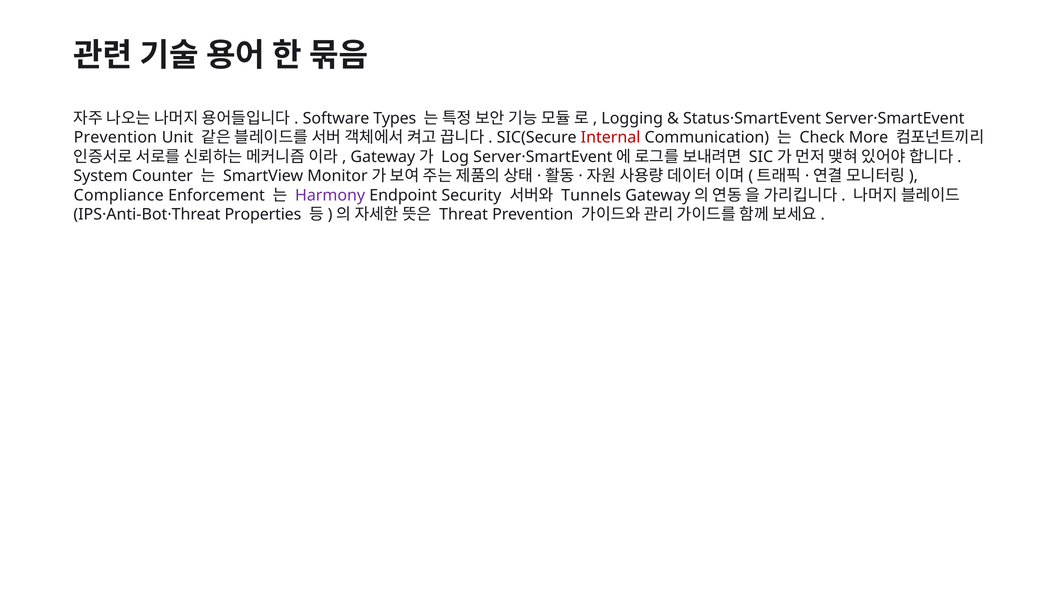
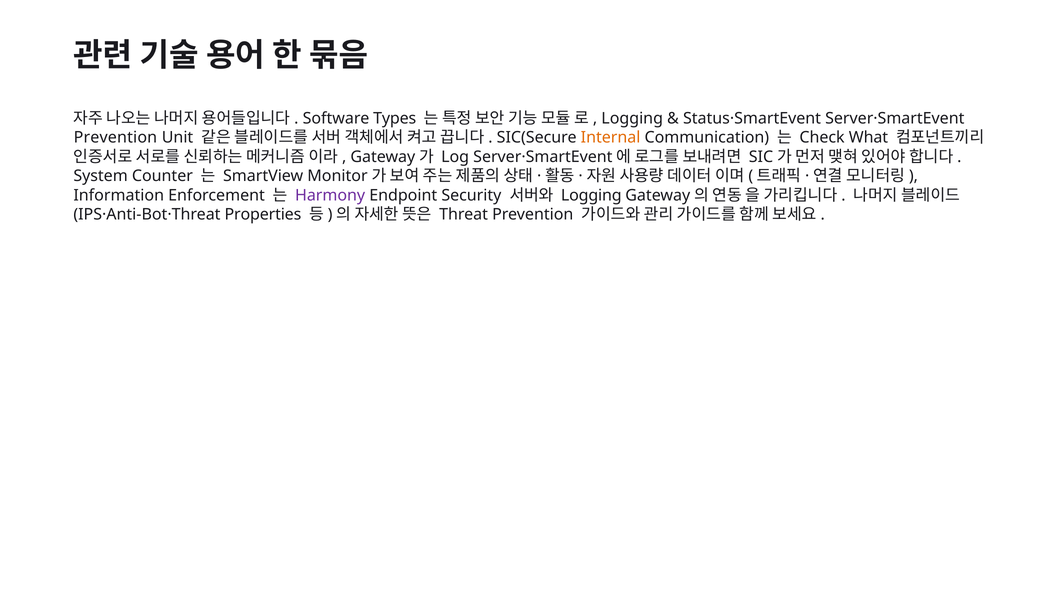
Internal colour: red -> orange
More: More -> What
Compliance: Compliance -> Information
Tunnels at (591, 195): Tunnels -> Logging
